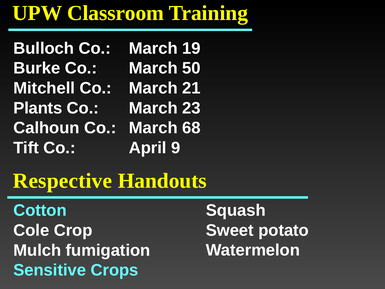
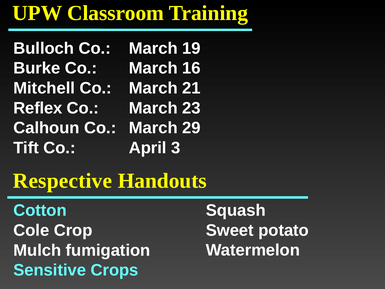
50: 50 -> 16
Plants: Plants -> Reflex
68: 68 -> 29
9: 9 -> 3
